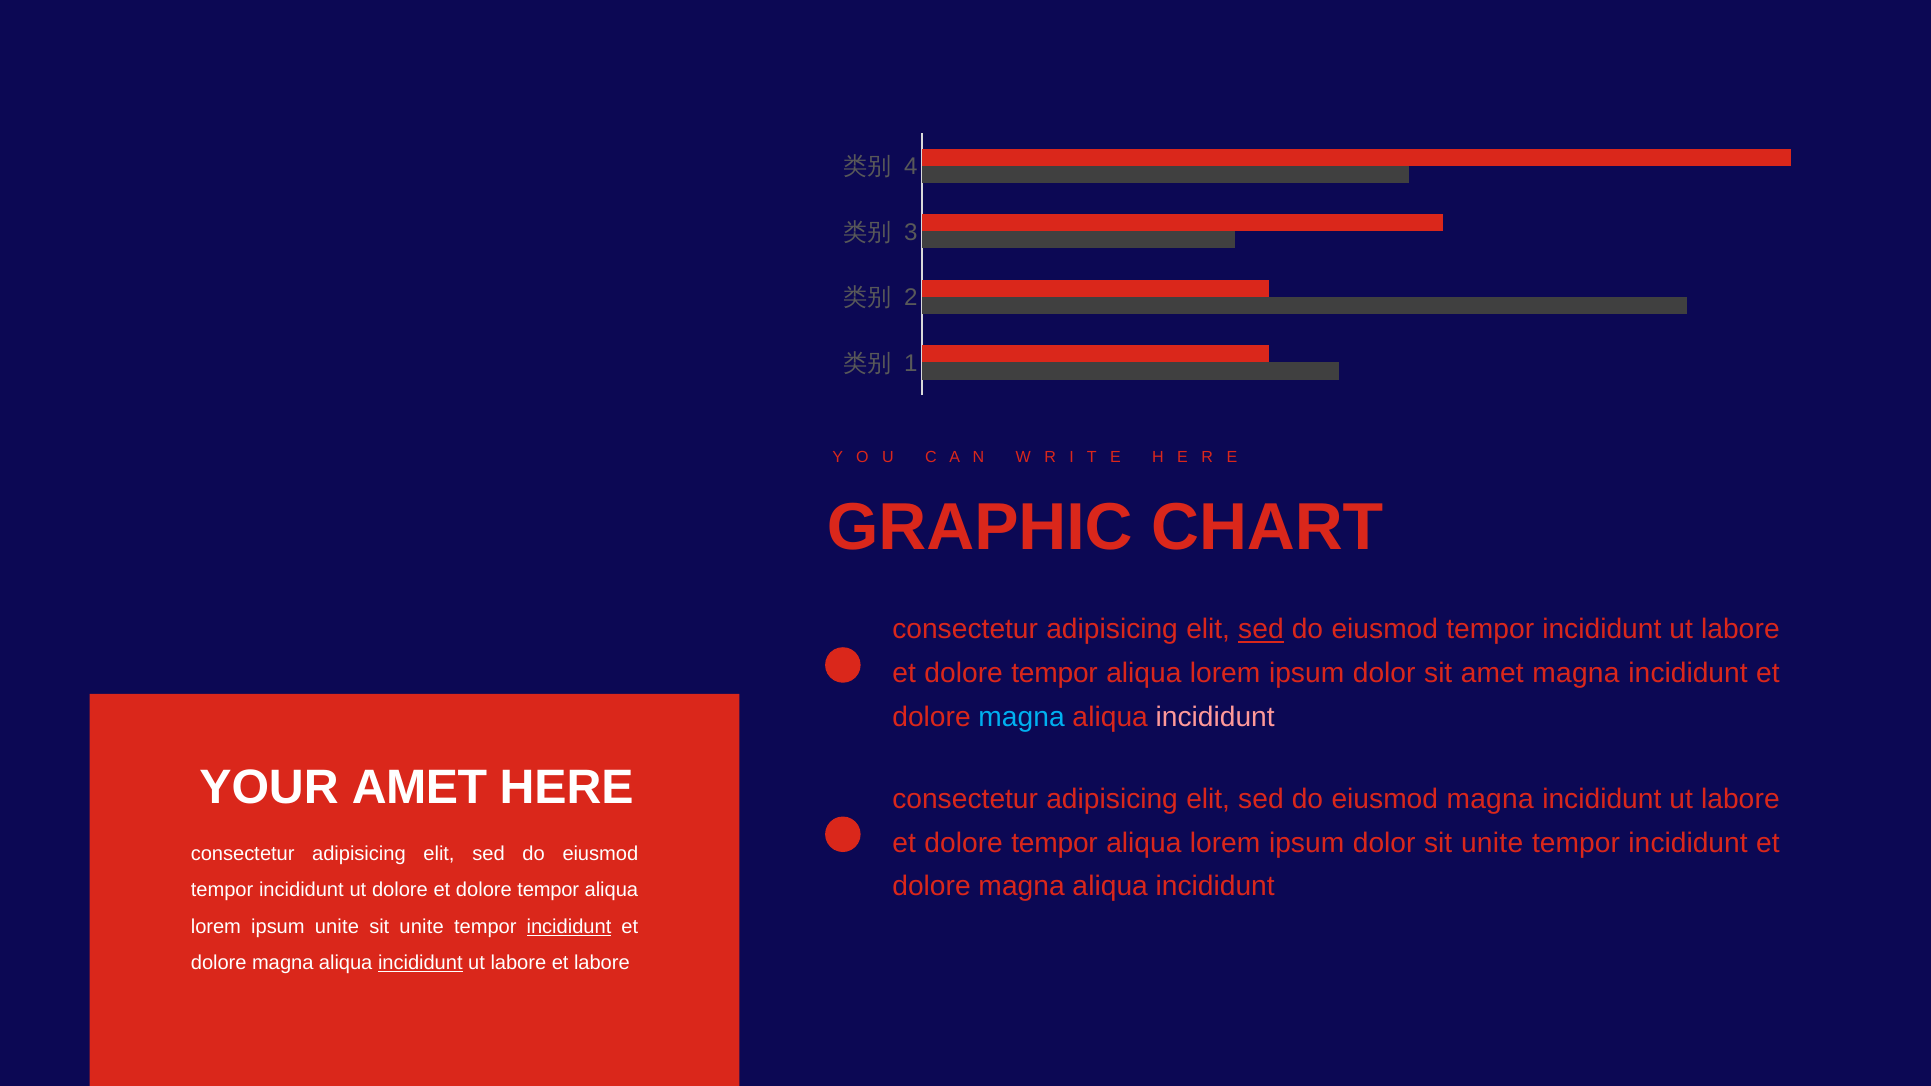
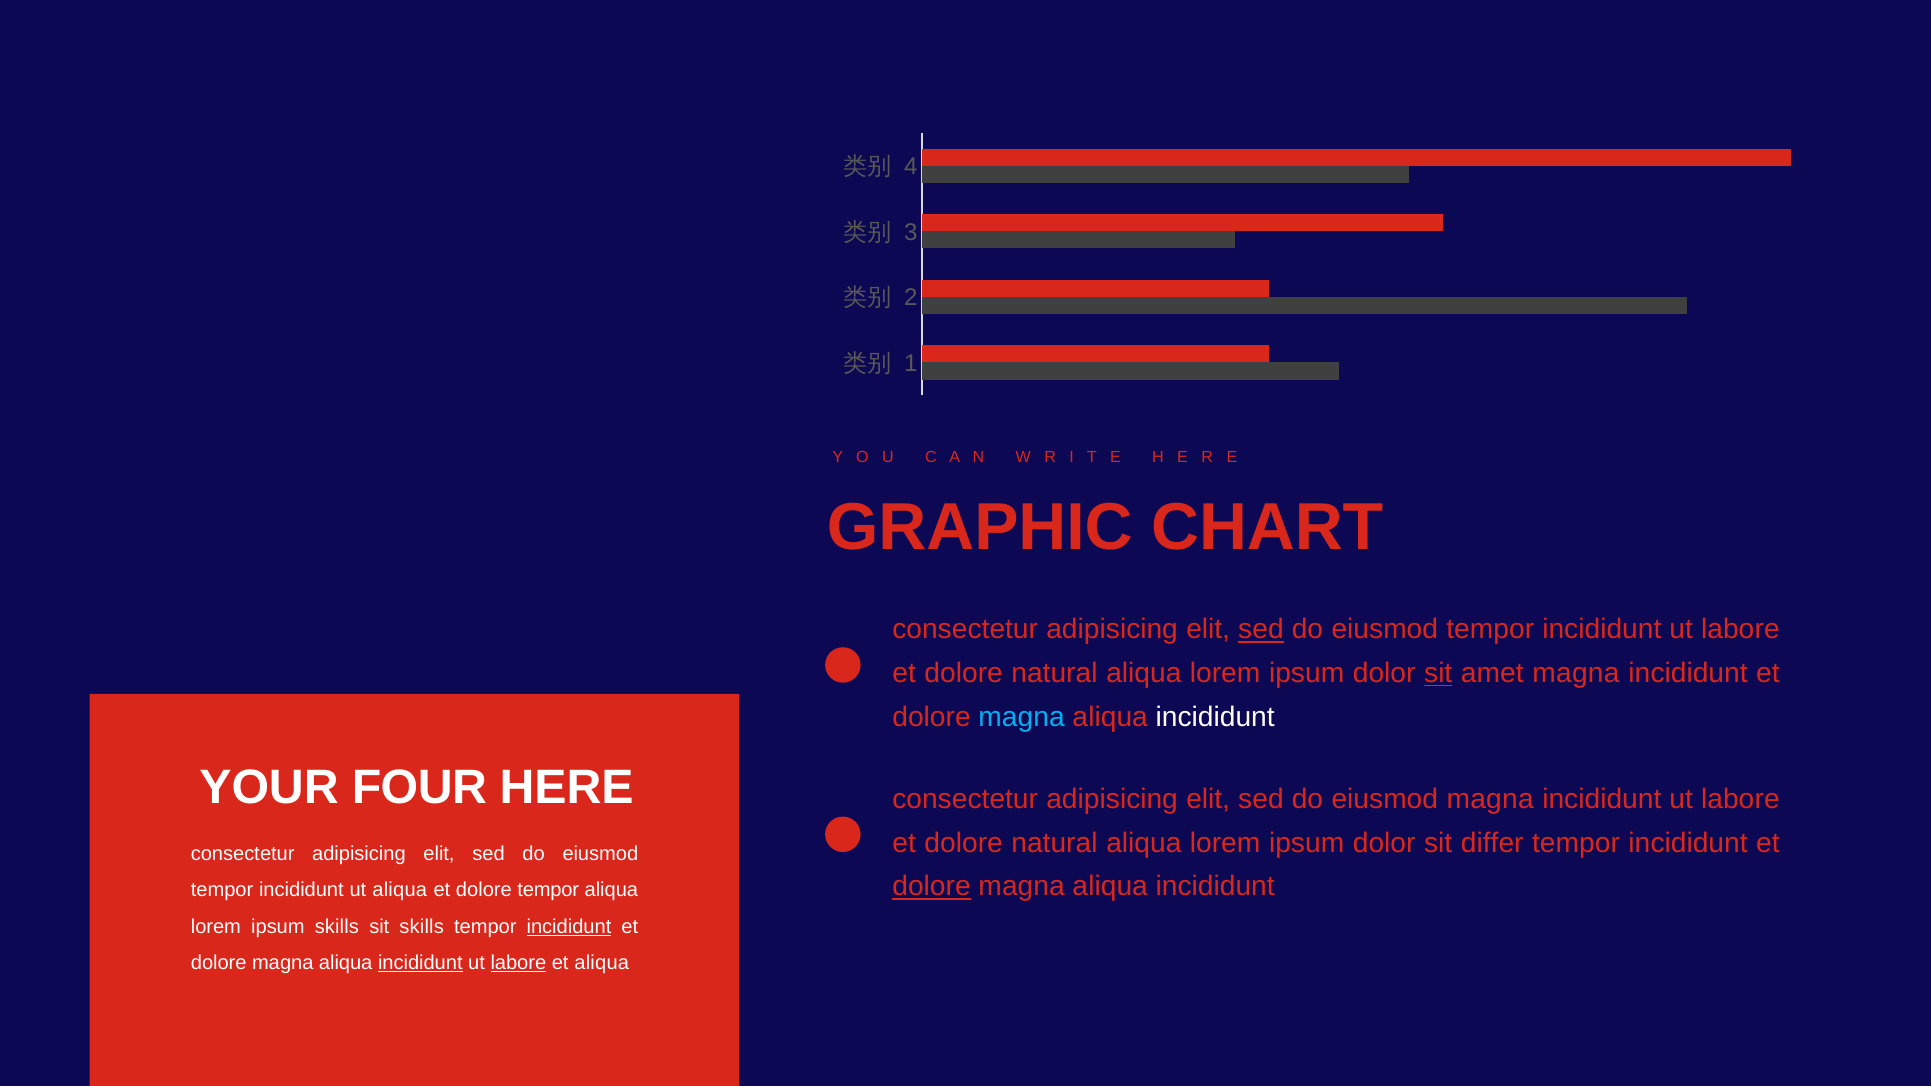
tempor at (1055, 674): tempor -> natural
sit at (1438, 674) underline: none -> present
incididunt at (1215, 718) colour: pink -> white
YOUR AMET: AMET -> FOUR
tempor at (1055, 843): tempor -> natural
dolor sit unite: unite -> differ
dolore at (932, 887) underline: none -> present
ut dolore: dolore -> aliqua
ipsum unite: unite -> skills
unite at (422, 927): unite -> skills
labore at (518, 963) underline: none -> present
et labore: labore -> aliqua
